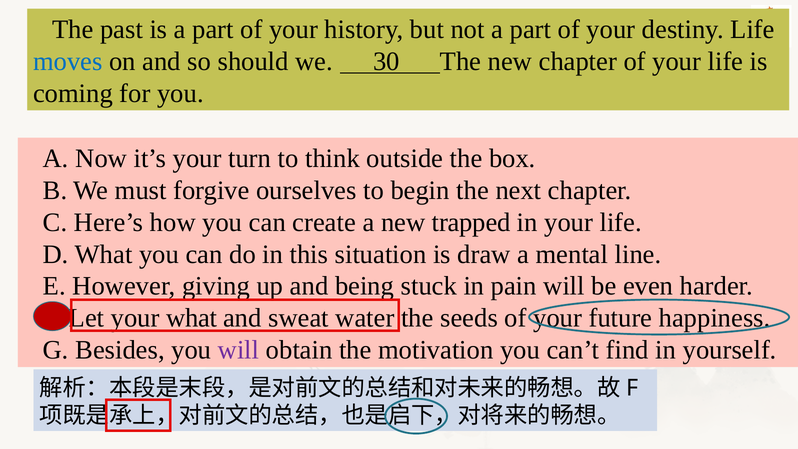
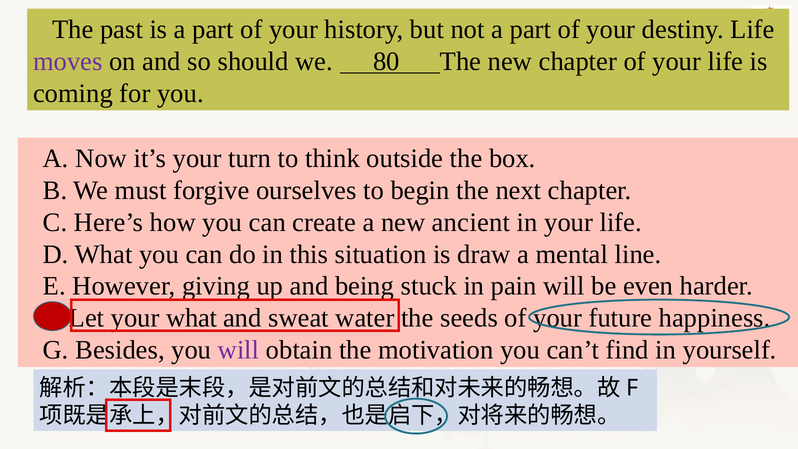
moves colour: blue -> purple
30: 30 -> 80
trapped: trapped -> ancient
